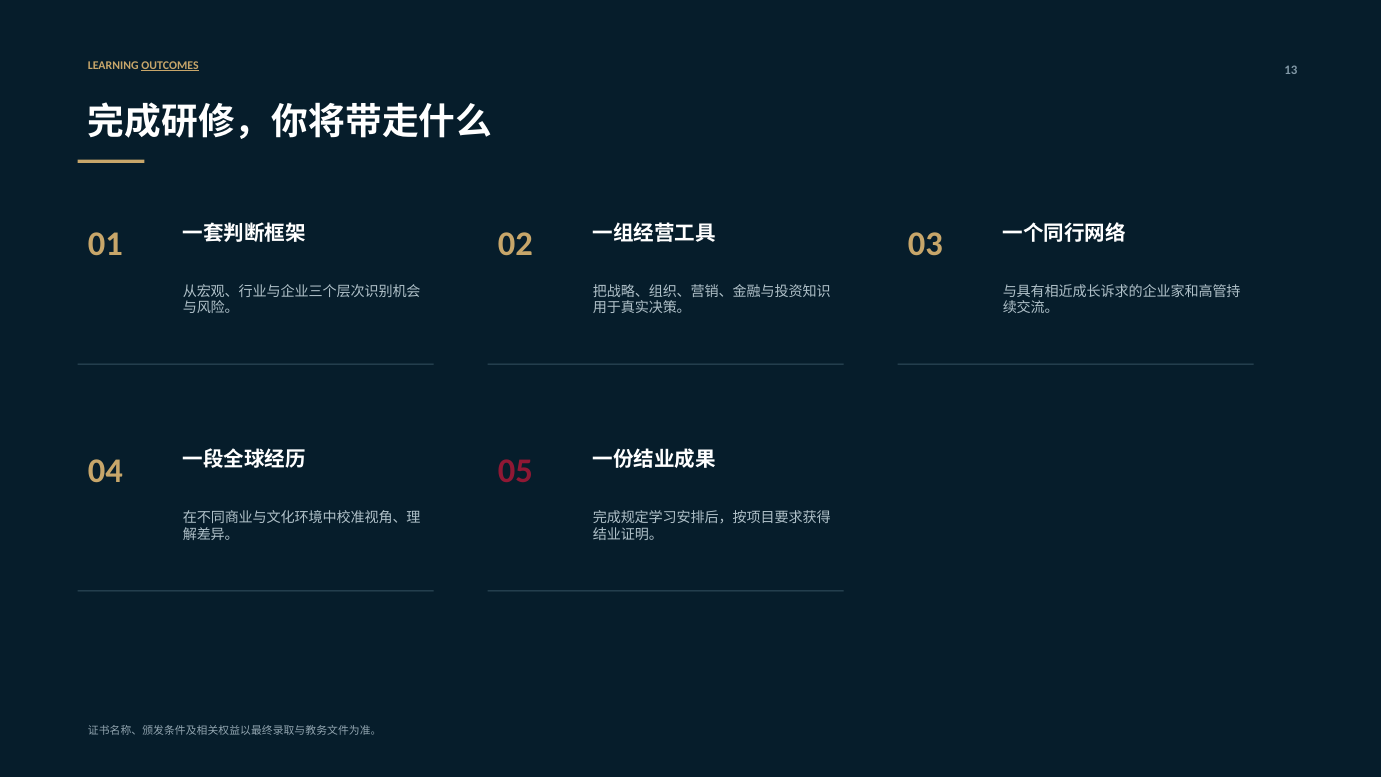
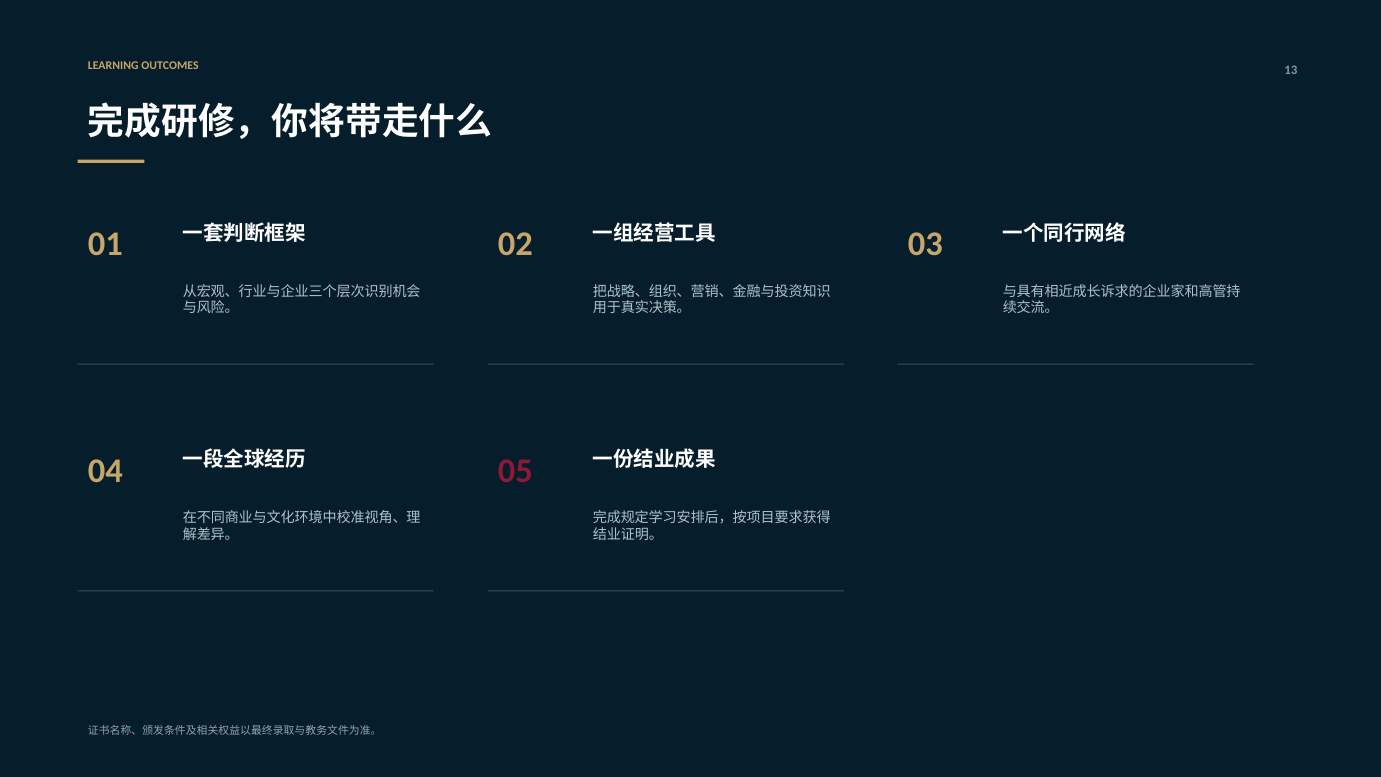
OUTCOMES underline: present -> none
